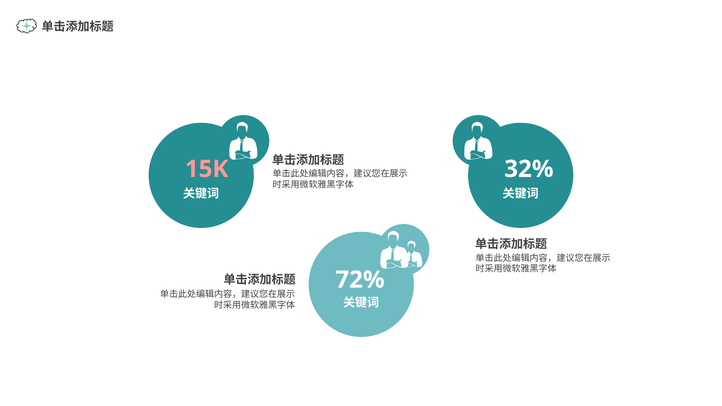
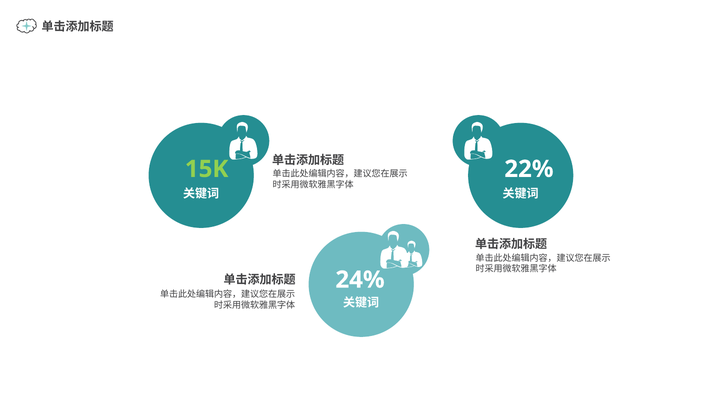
15K colour: pink -> light green
32%: 32% -> 22%
72%: 72% -> 24%
